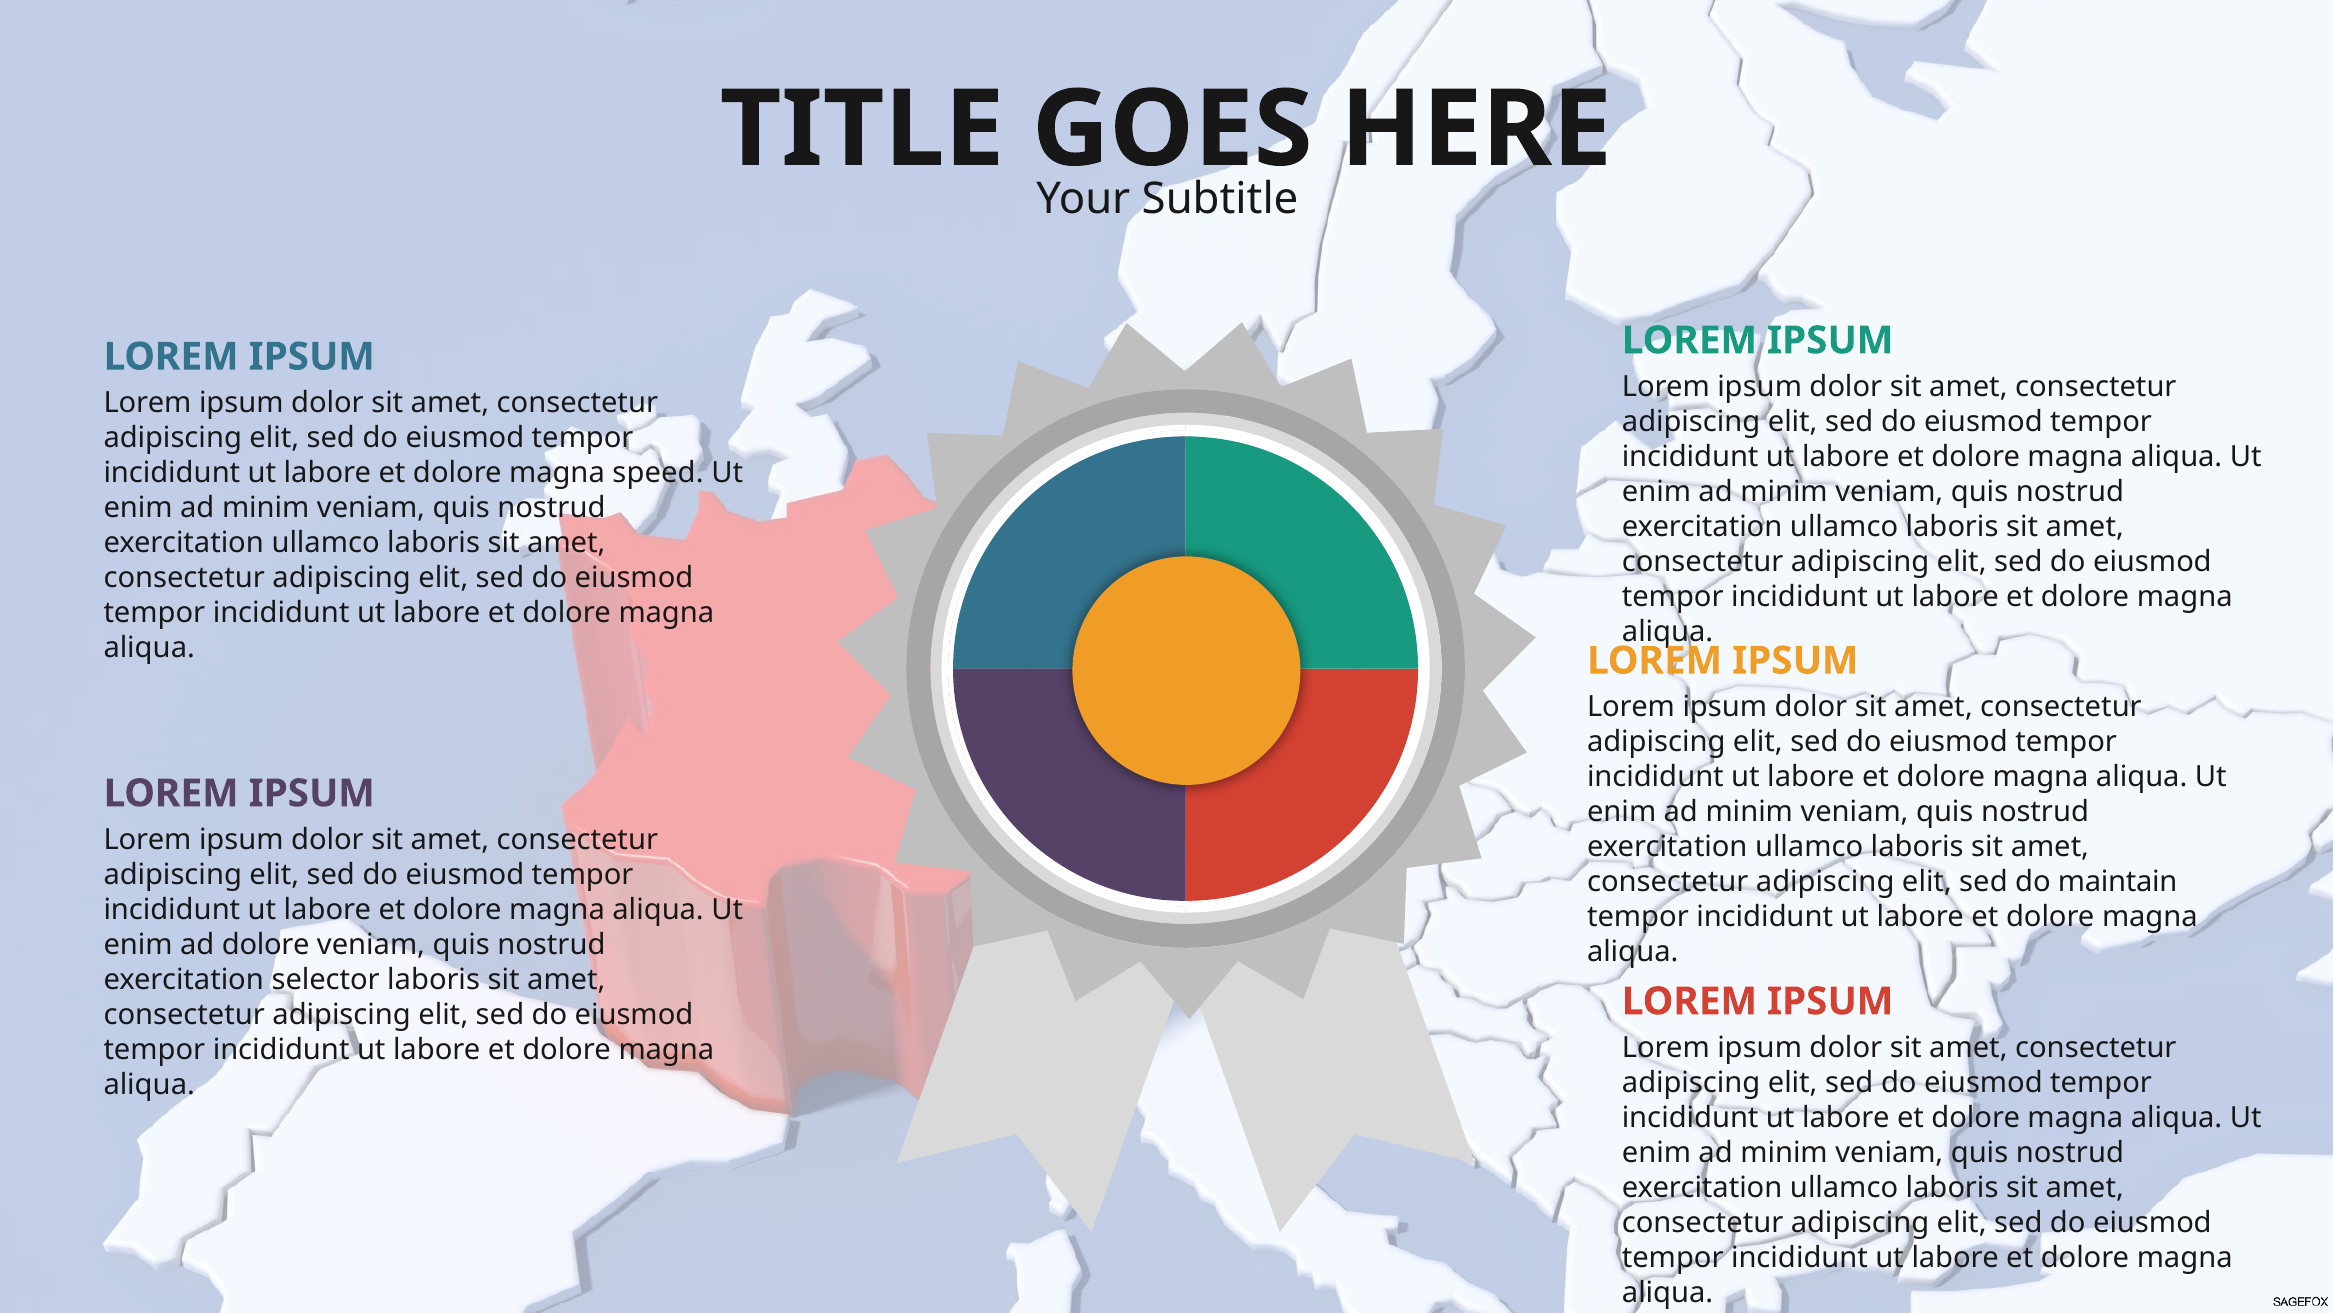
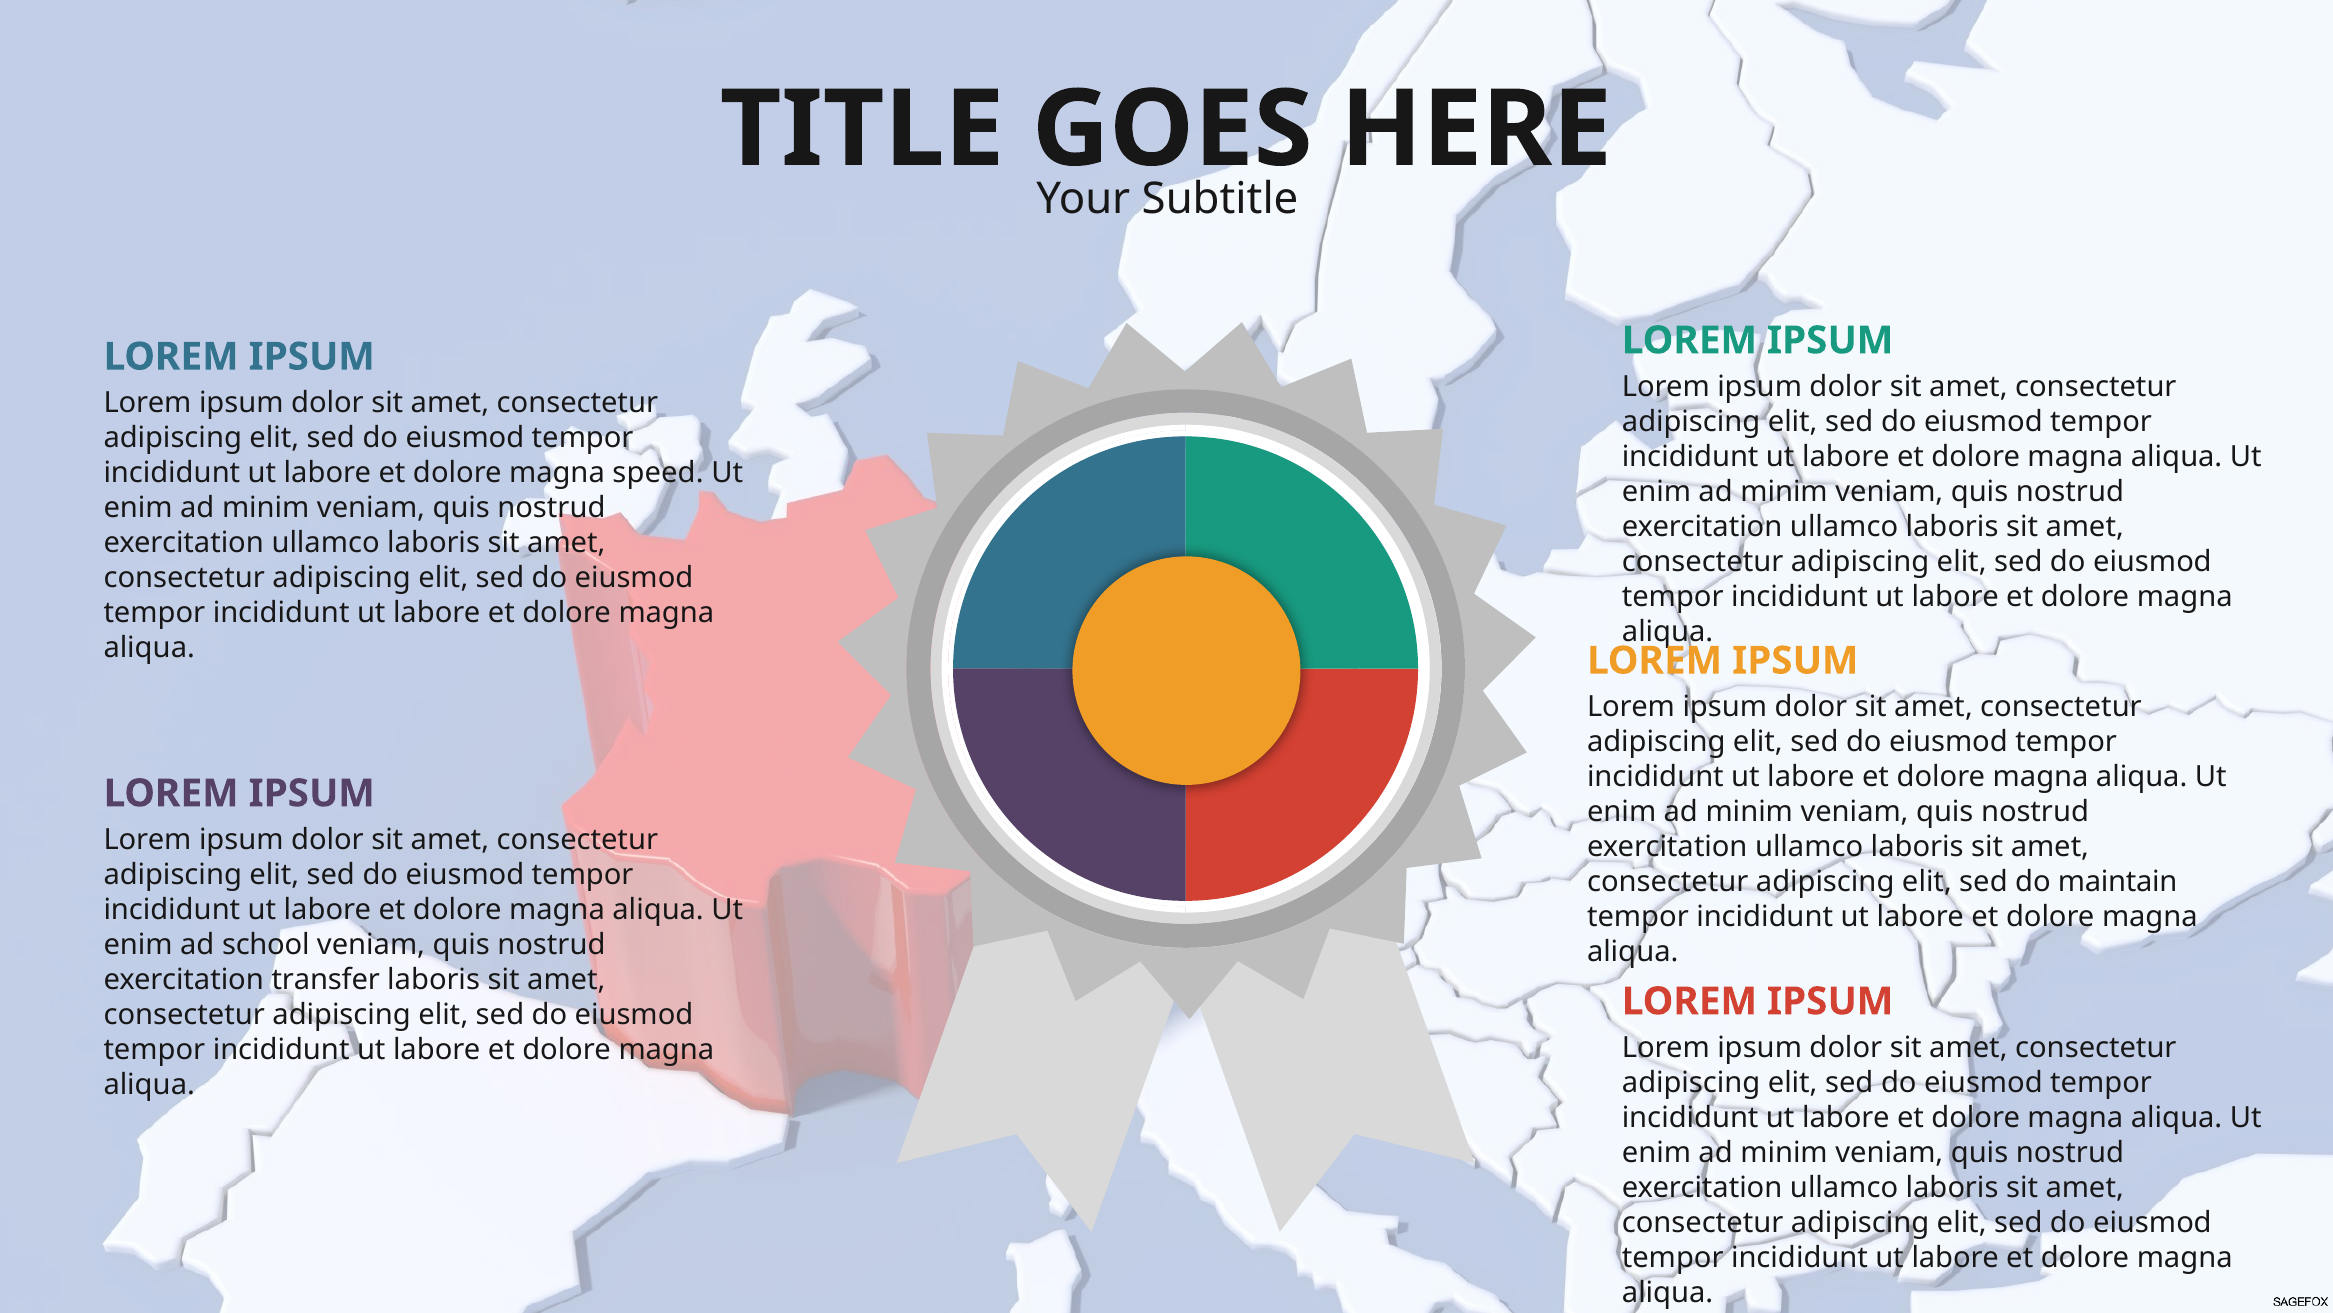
ad dolore: dolore -> school
selector: selector -> transfer
